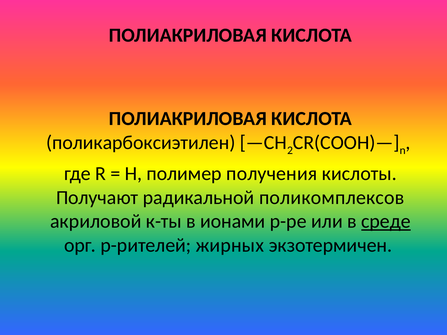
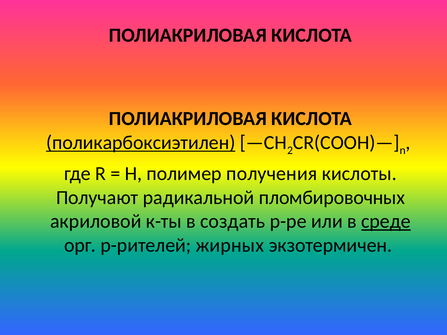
поликарбоксиэтилен underline: none -> present
поликомплексов: поликомплексов -> пломбировочных
ионами: ионами -> создать
